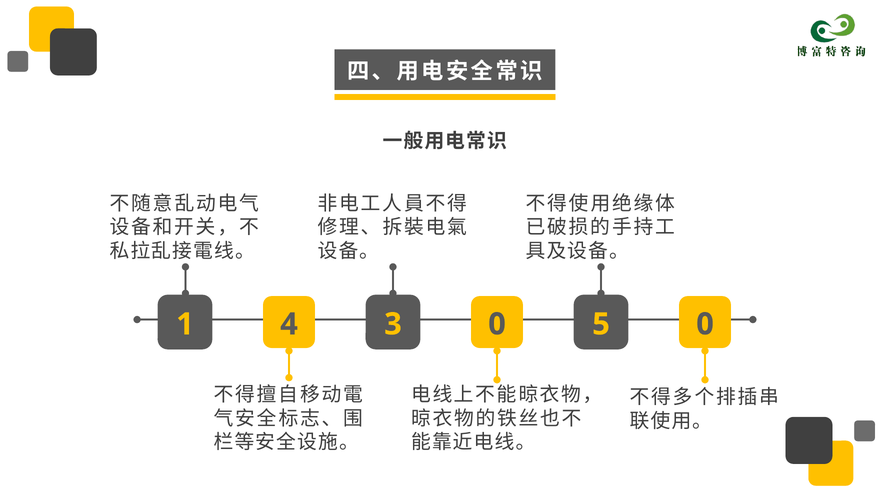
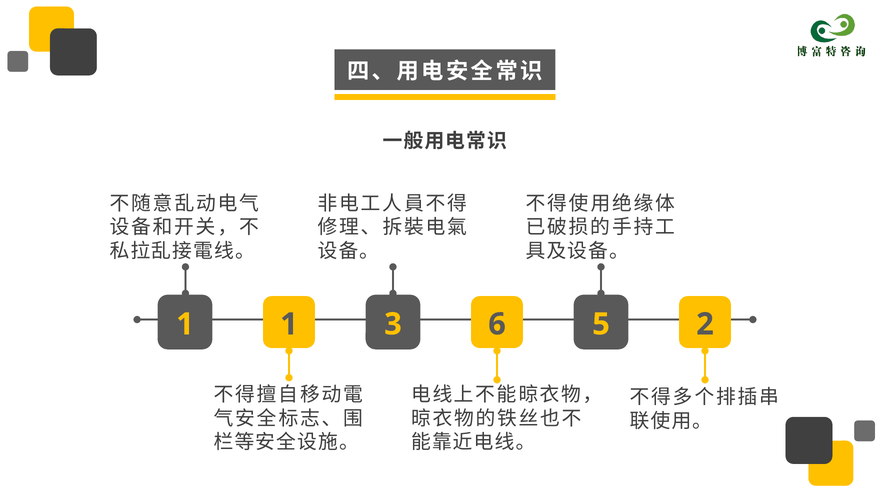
1 4: 4 -> 1
3 0: 0 -> 6
5 0: 0 -> 2
